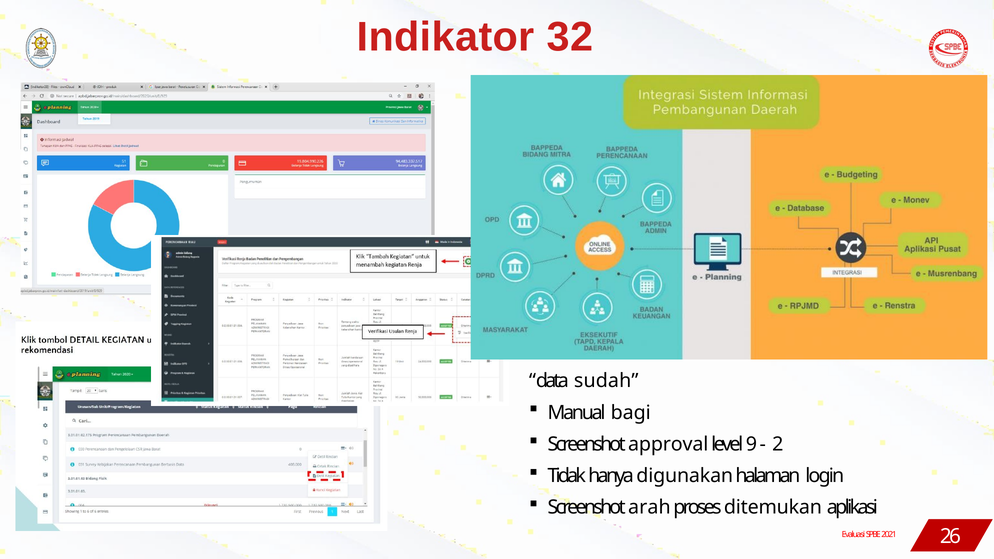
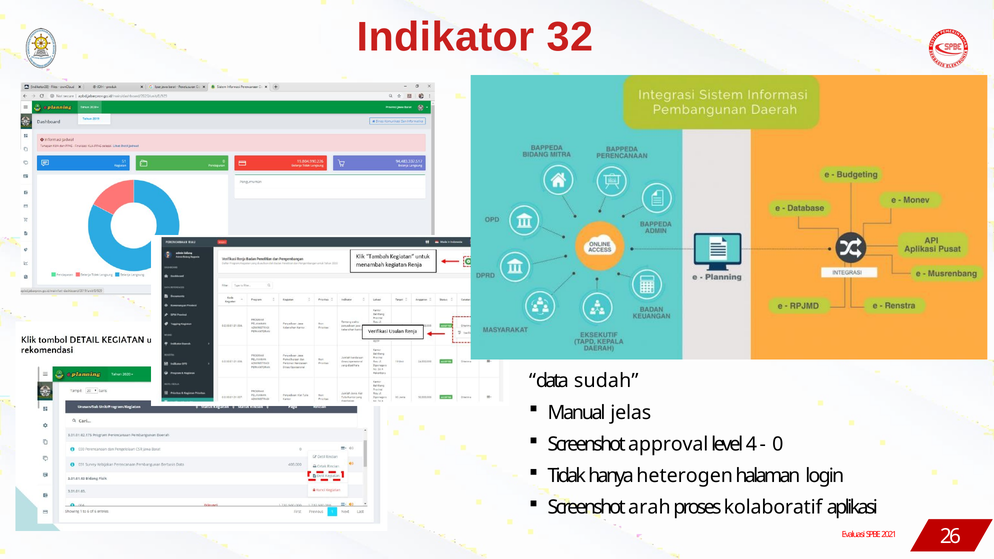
bagi: bagi -> jelas
9: 9 -> 4
2: 2 -> 0
digunakan: digunakan -> heterogen
ditemukan: ditemukan -> kolaboratif
